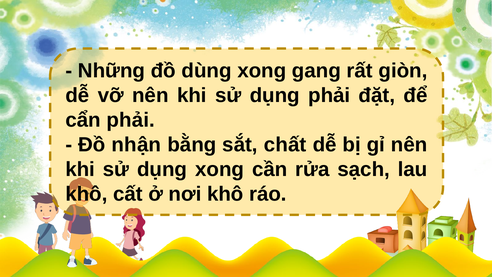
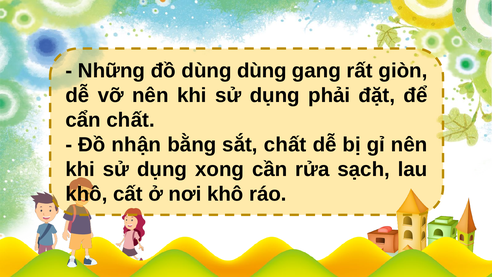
dùng xong: xong -> dùng
cẩn phải: phải -> chất
